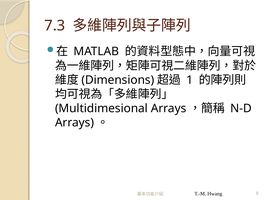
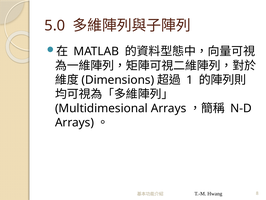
7.3: 7.3 -> 5.0
